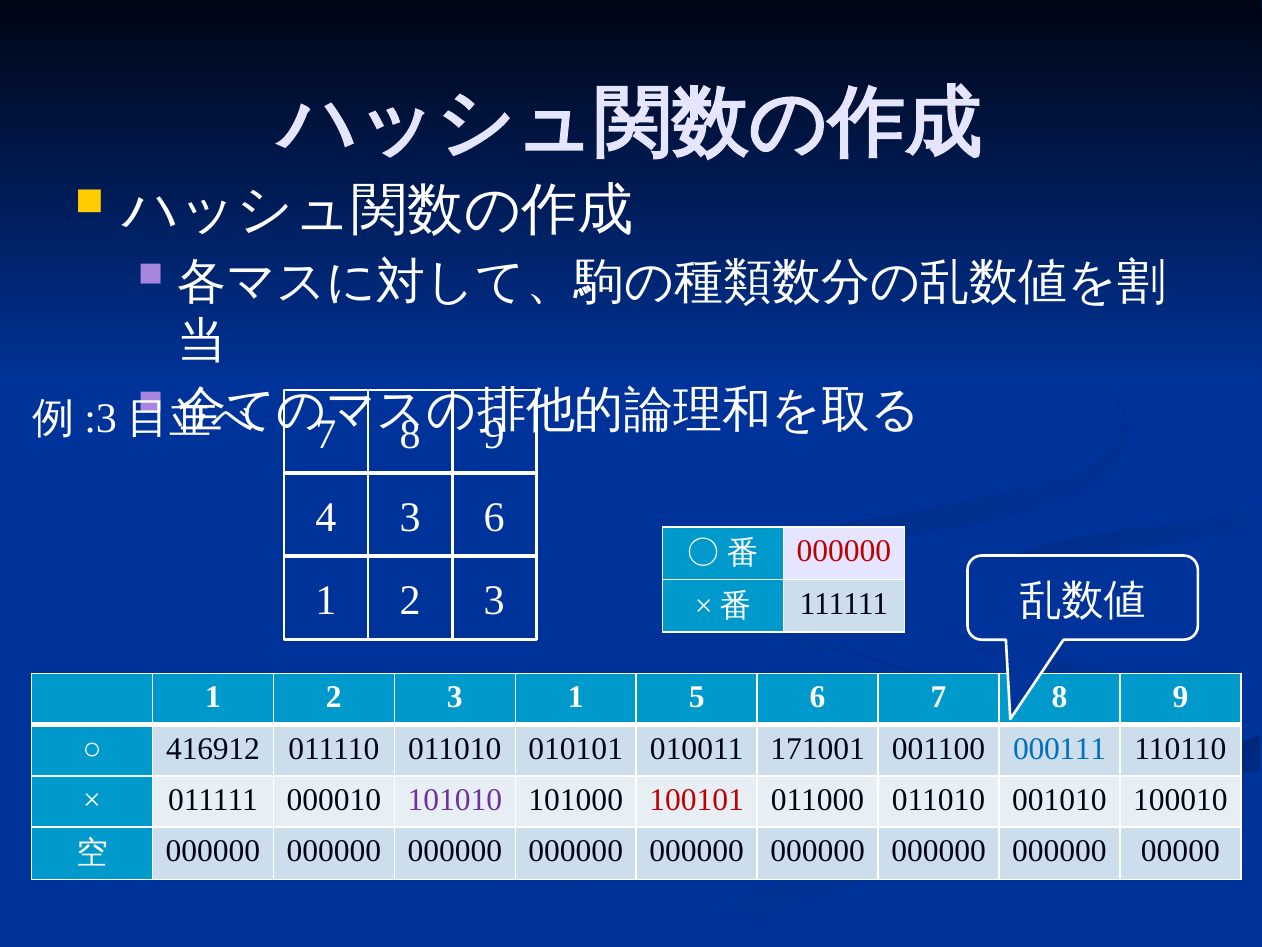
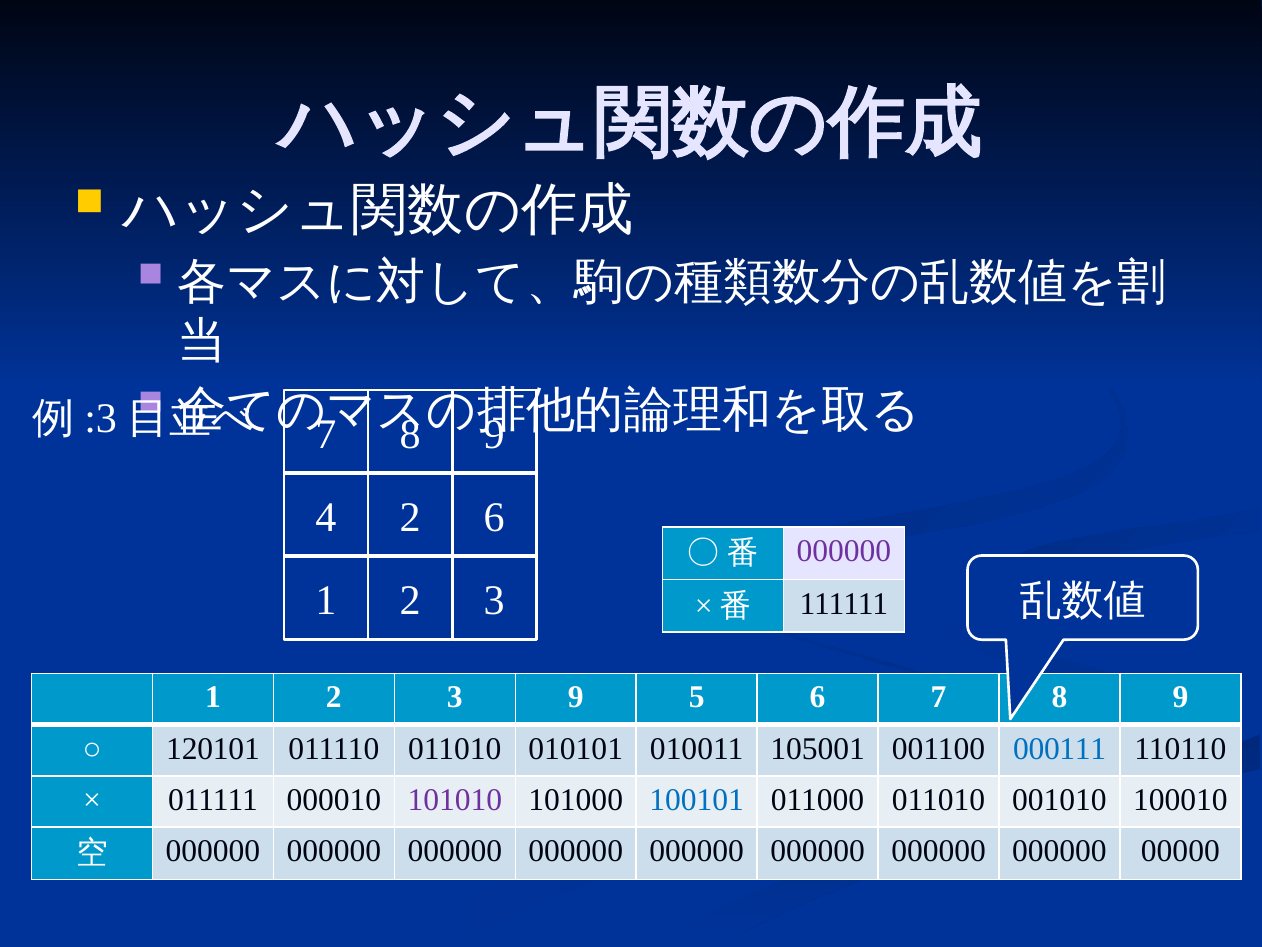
4 3: 3 -> 2
000000 at (844, 551) colour: red -> purple
3 1: 1 -> 9
416912: 416912 -> 120101
171001: 171001 -> 105001
100101 colour: red -> blue
